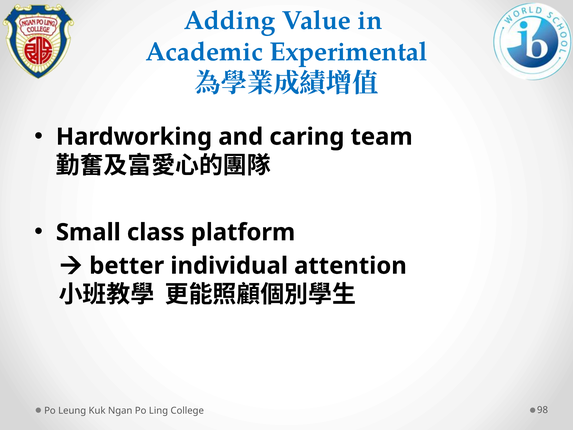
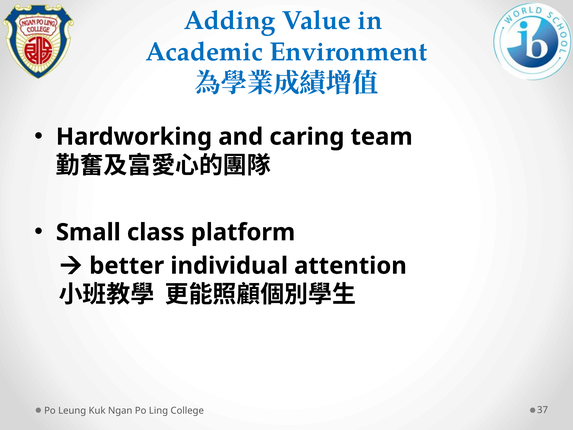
Experimental: Experimental -> Environment
98: 98 -> 37
